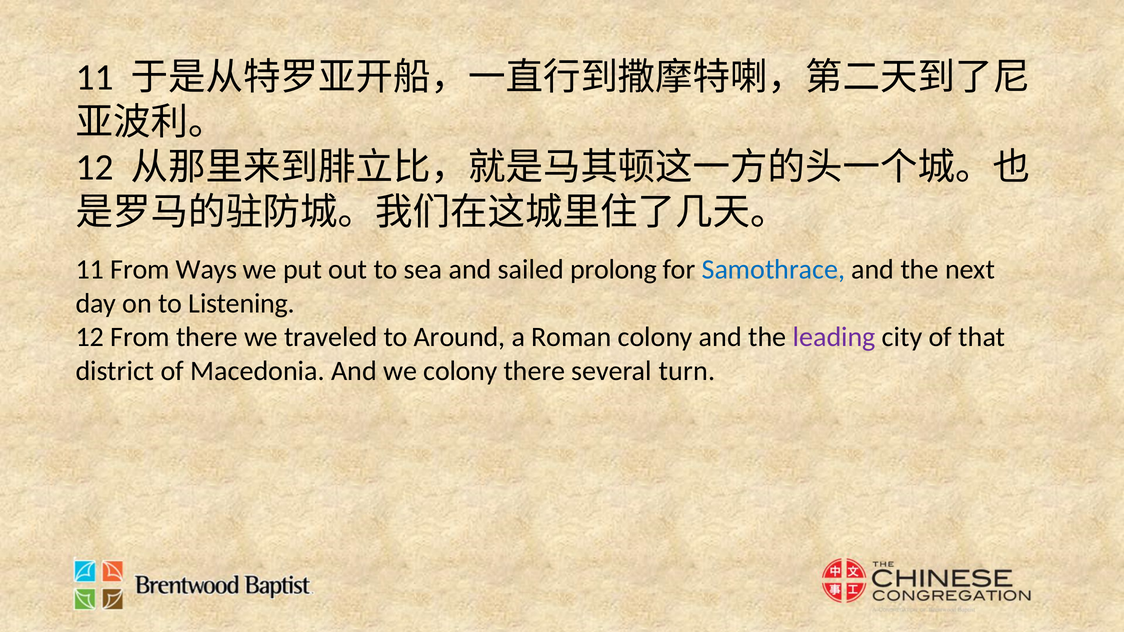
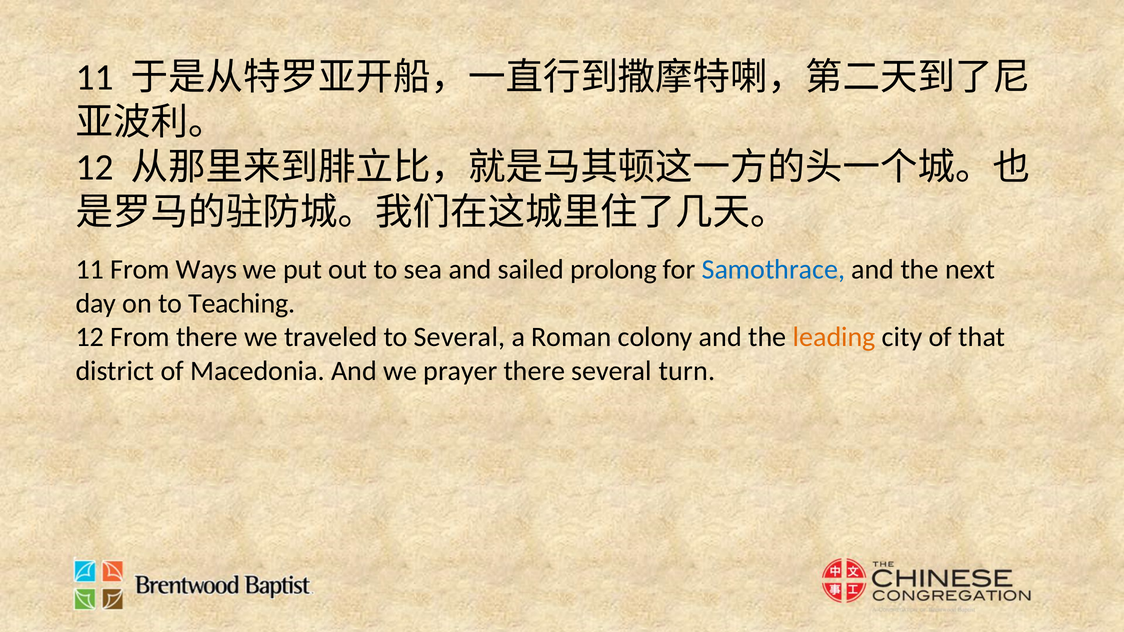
Listening: Listening -> Teaching
to Around: Around -> Several
leading colour: purple -> orange
we colony: colony -> prayer
